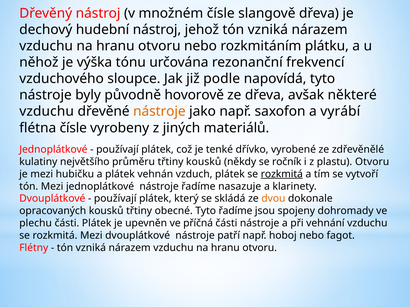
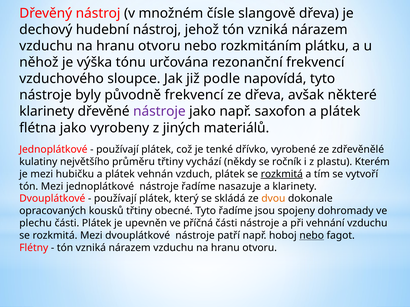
původně hovorově: hovorově -> frekvencí
vzduchu at (47, 112): vzduchu -> klarinety
nástroje at (159, 112) colour: orange -> purple
saxofon a vyrábí: vyrábí -> plátek
flétna čísle: čísle -> jako
třtiny kousků: kousků -> vychází
plastu Otvoru: Otvoru -> Kterém
nebo at (312, 236) underline: none -> present
